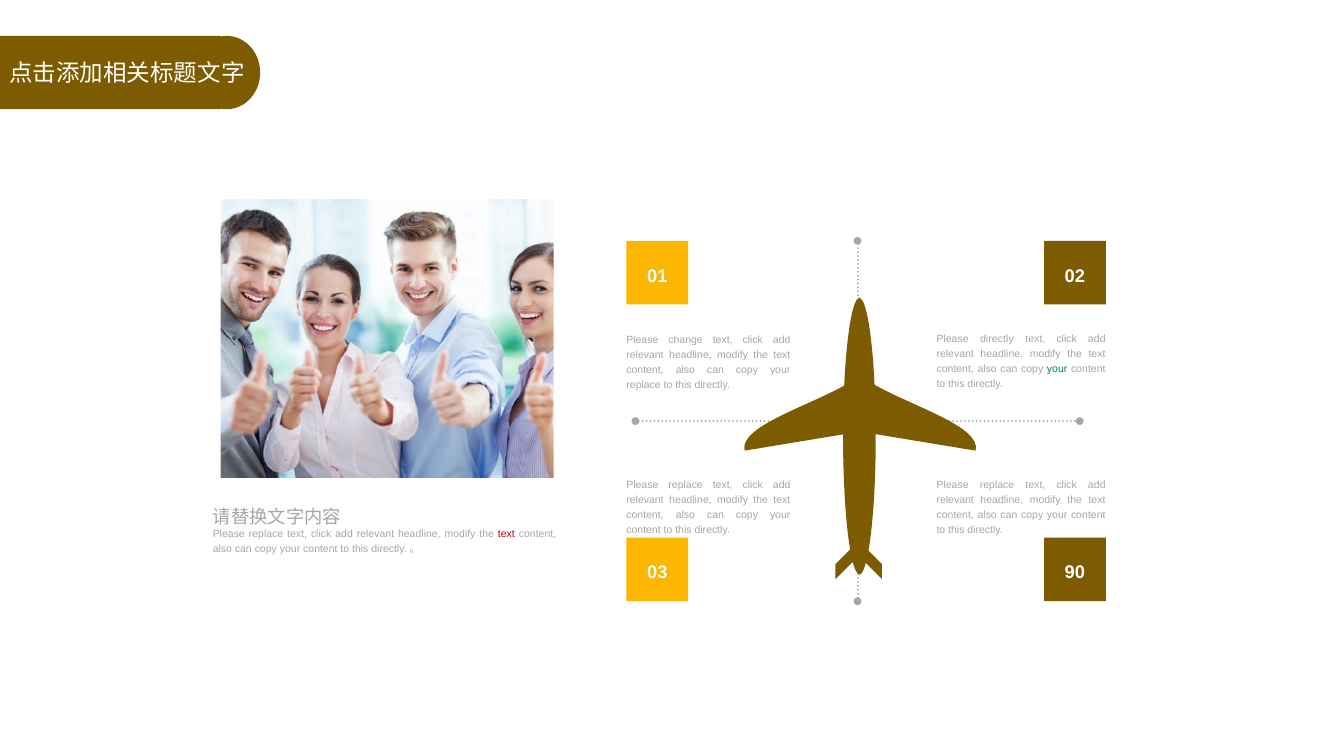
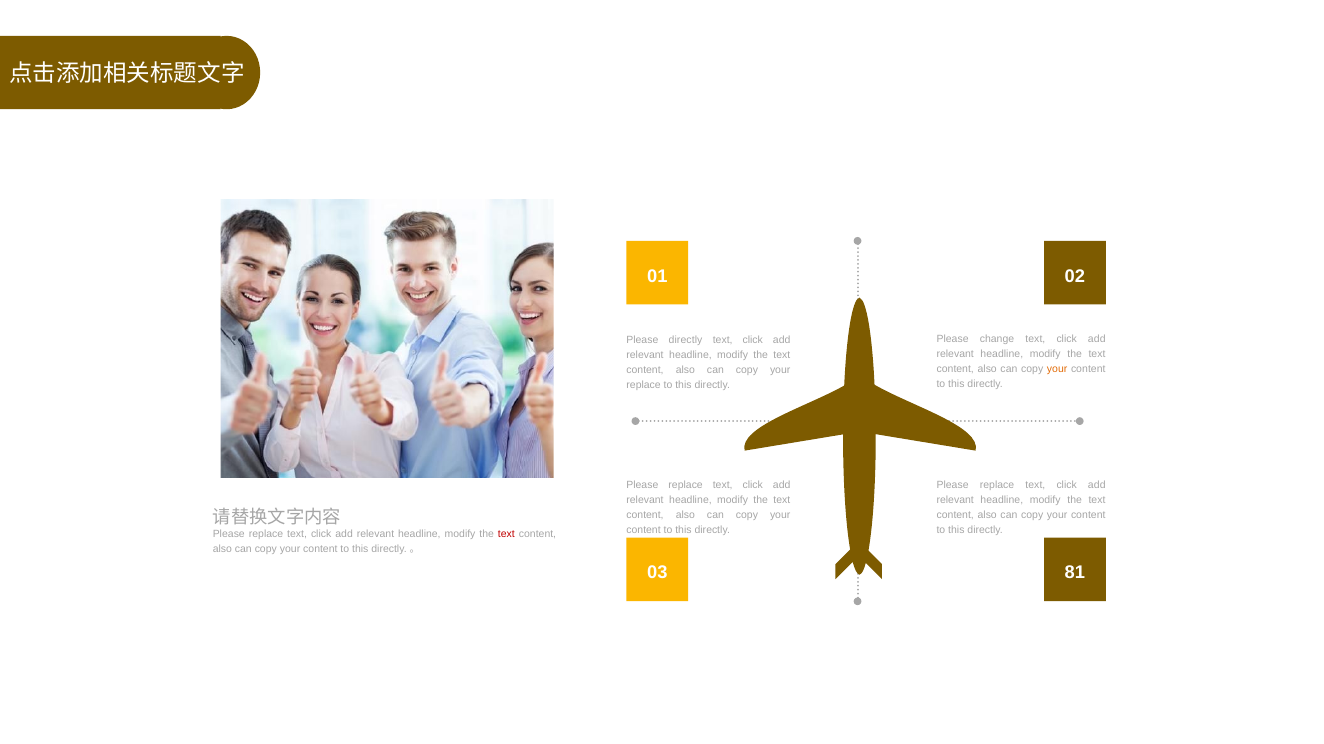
Please directly: directly -> change
Please change: change -> directly
your at (1057, 370) colour: green -> orange
90: 90 -> 81
